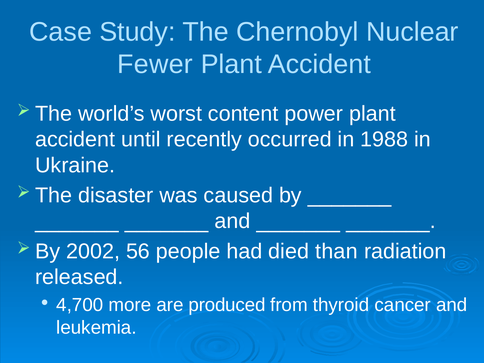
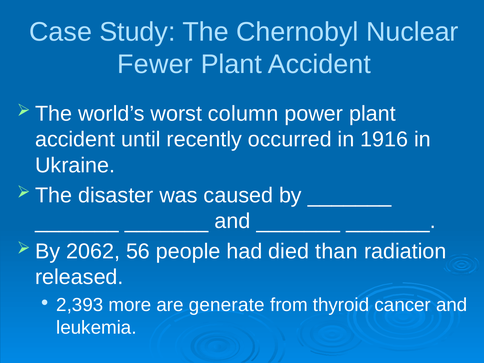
content: content -> column
1988: 1988 -> 1916
2002: 2002 -> 2062
4,700: 4,700 -> 2,393
produced: produced -> generate
